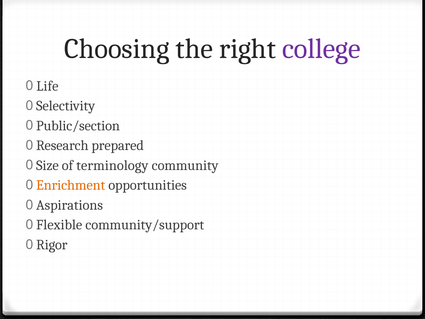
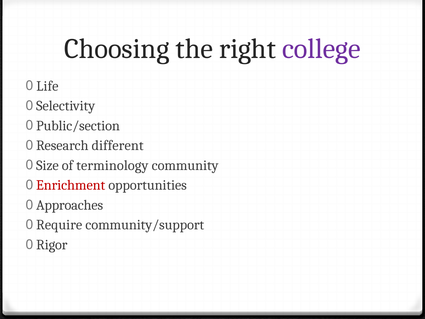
prepared: prepared -> different
Enrichment colour: orange -> red
Aspirations: Aspirations -> Approaches
Flexible: Flexible -> Require
